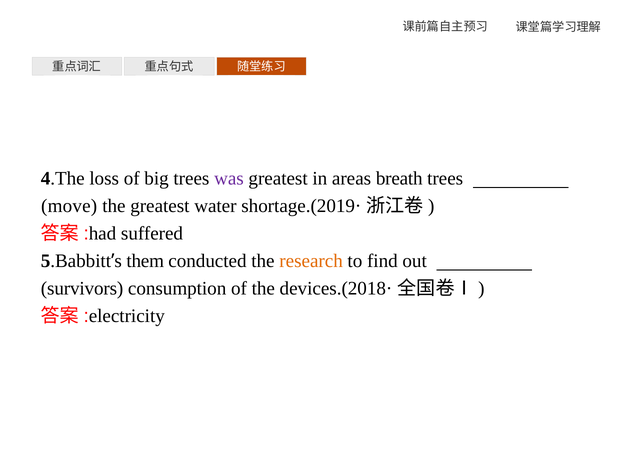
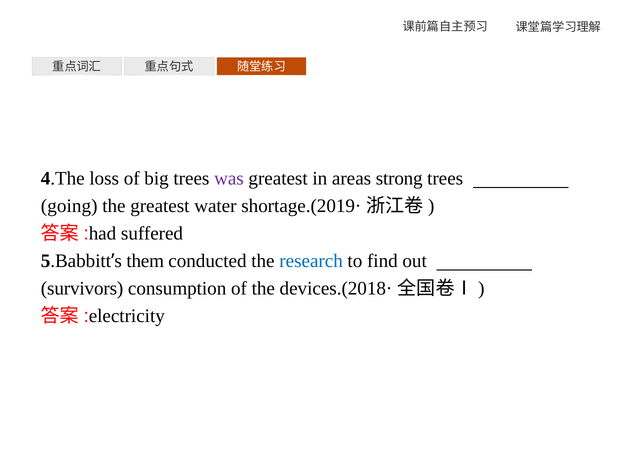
breath: breath -> strong
move: move -> going
research colour: orange -> blue
